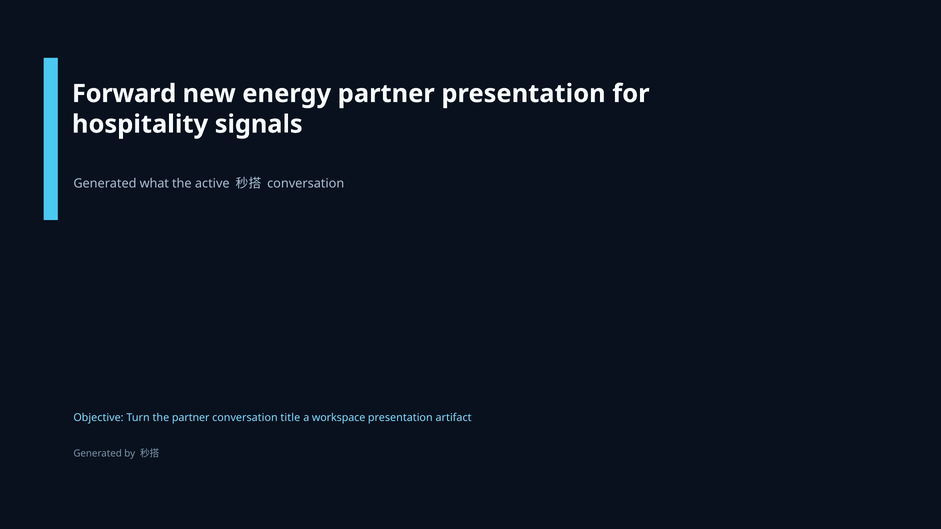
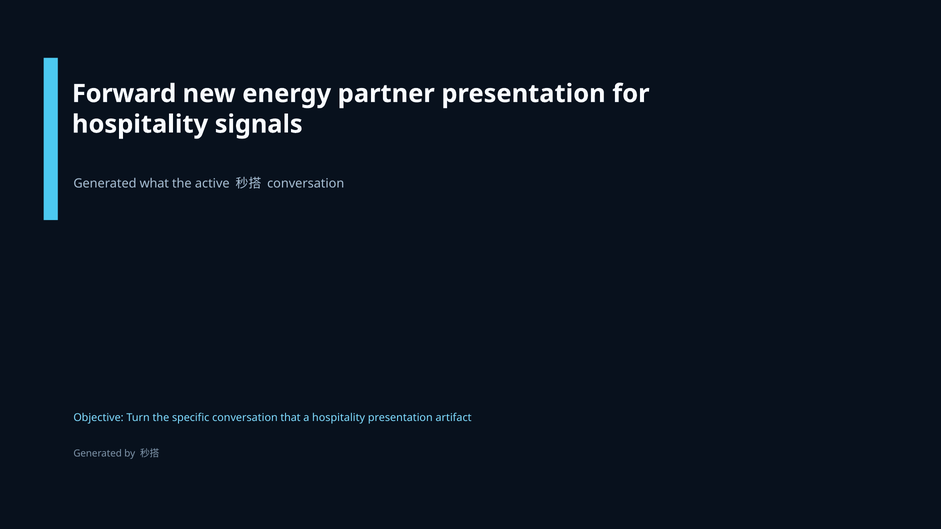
the partner: partner -> specific
title: title -> that
a workspace: workspace -> hospitality
